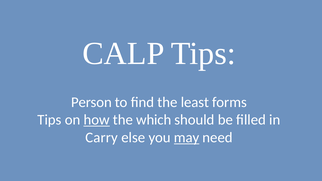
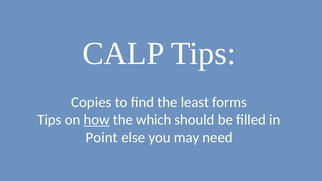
Person: Person -> Copies
Carry: Carry -> Point
may underline: present -> none
